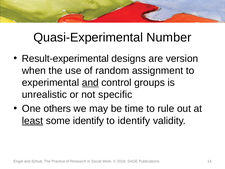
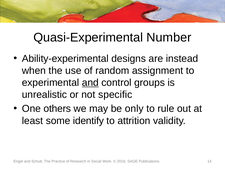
Result-experimental: Result-experimental -> Ability-experimental
version: version -> instead
time: time -> only
least underline: present -> none
to identify: identify -> attrition
